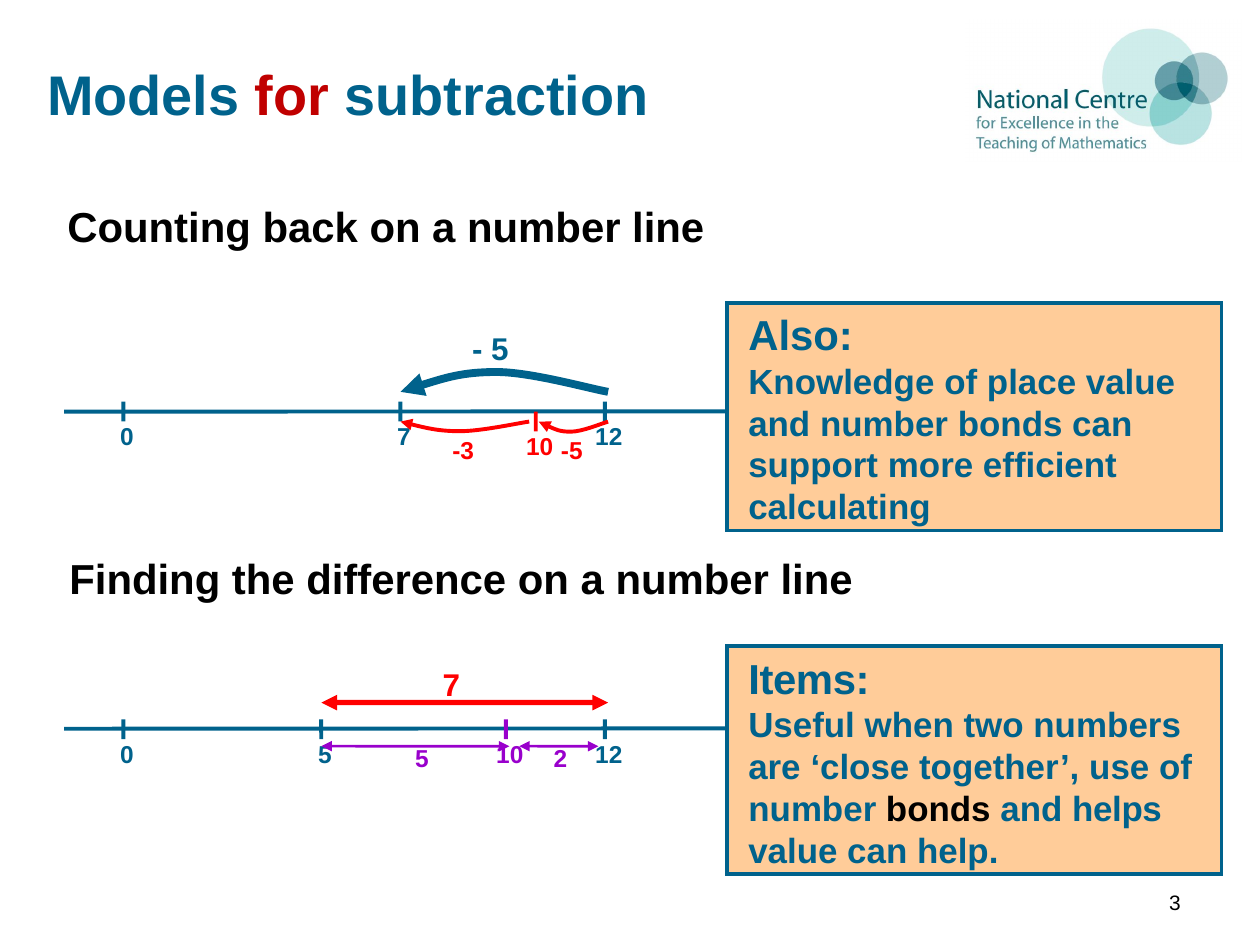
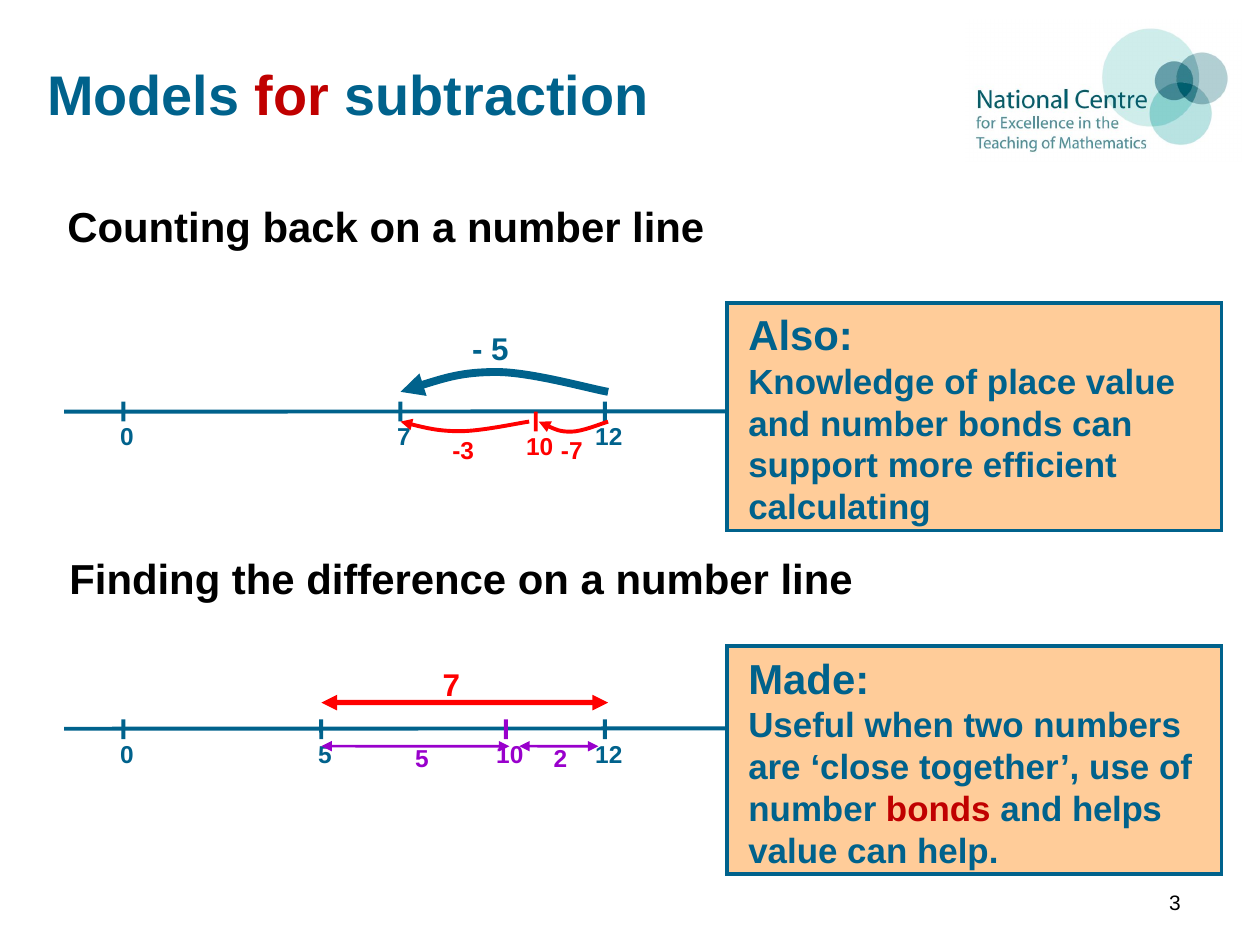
-5: -5 -> -7
Items: Items -> Made
bonds at (938, 810) colour: black -> red
